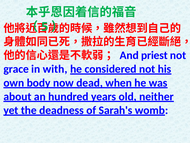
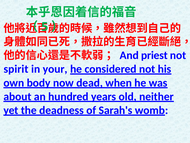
grace: grace -> spirit
with: with -> your
